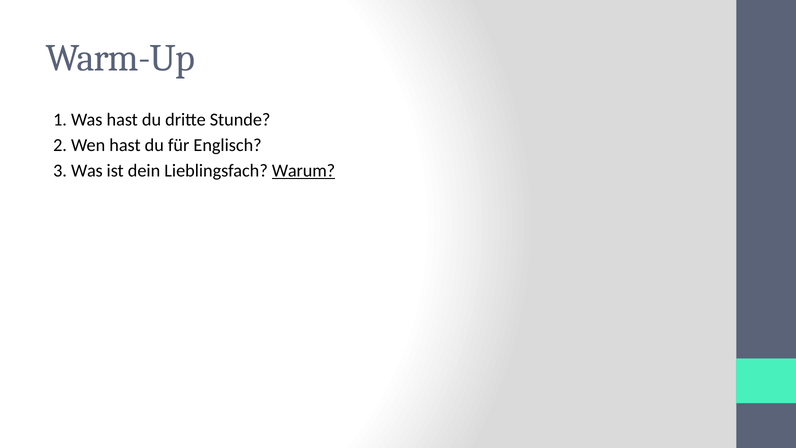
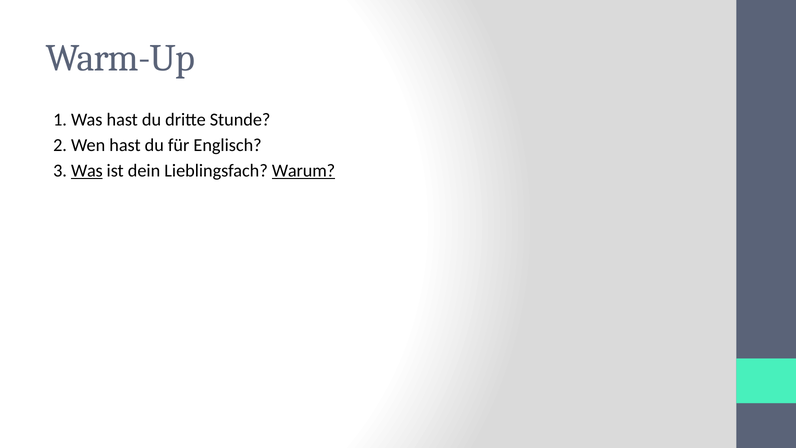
Was at (87, 171) underline: none -> present
